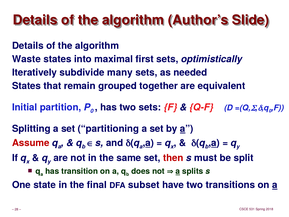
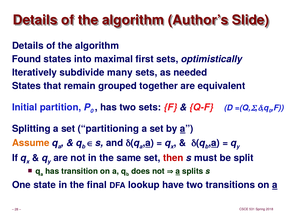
Waste: Waste -> Found
Assume colour: red -> orange
subset: subset -> lookup
